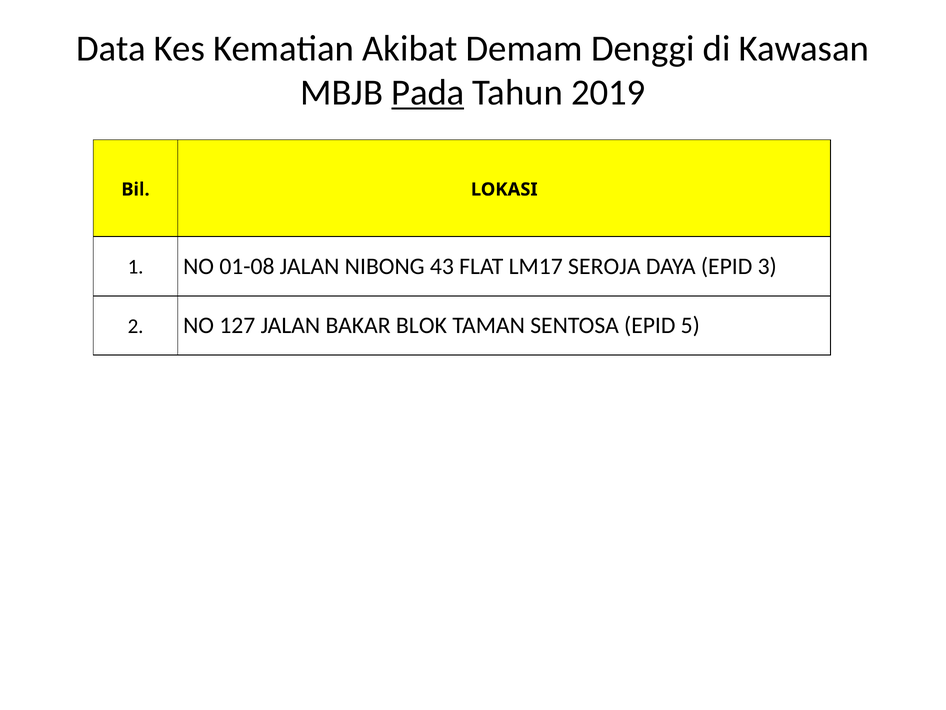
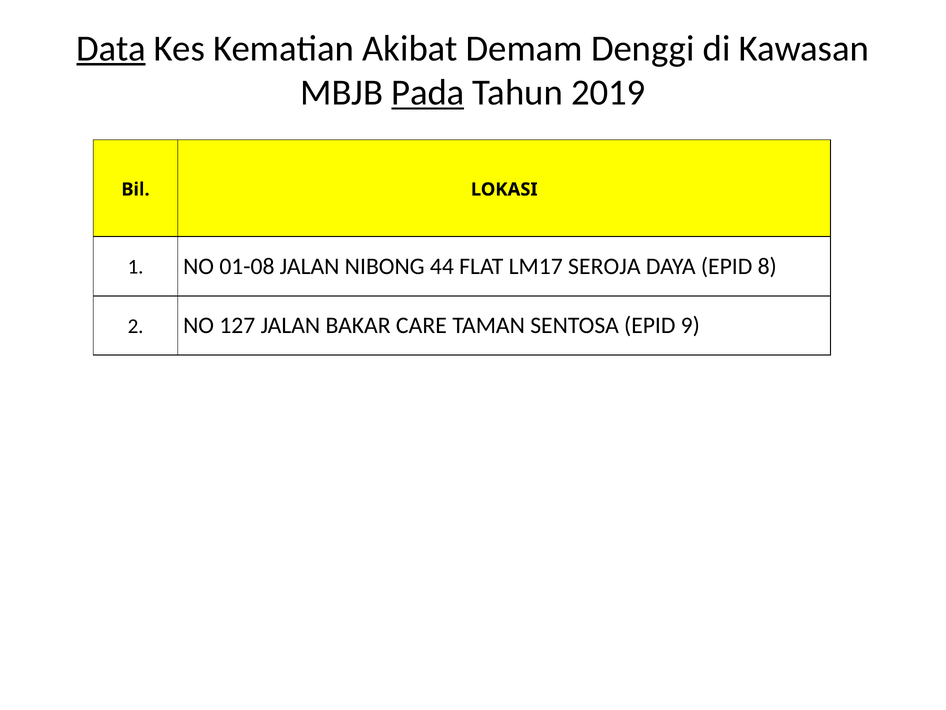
Data underline: none -> present
43: 43 -> 44
3: 3 -> 8
BLOK: BLOK -> CARE
5: 5 -> 9
